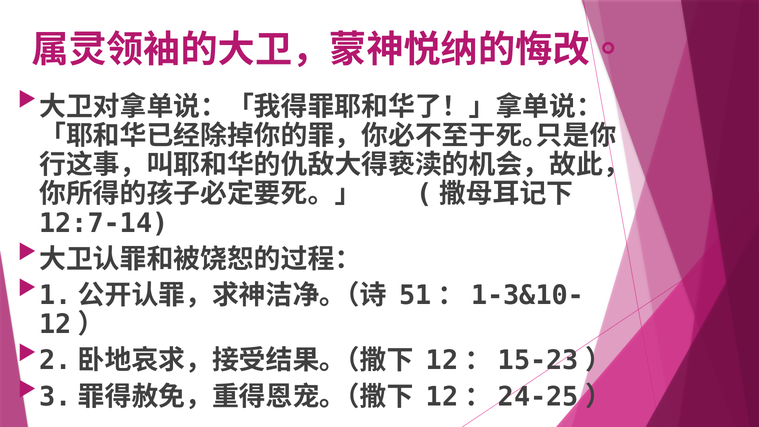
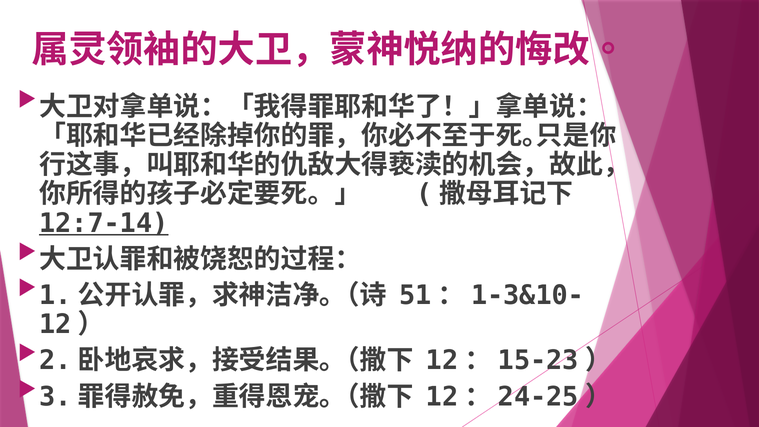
12:7-14 underline: none -> present
